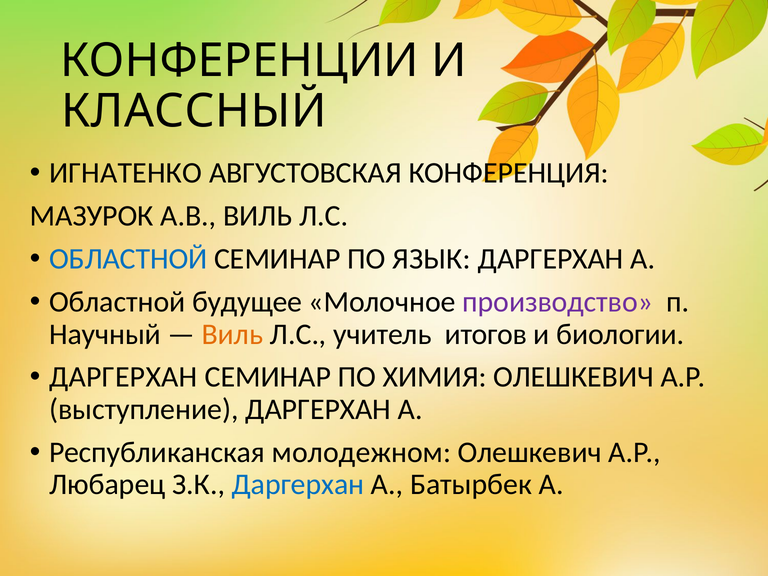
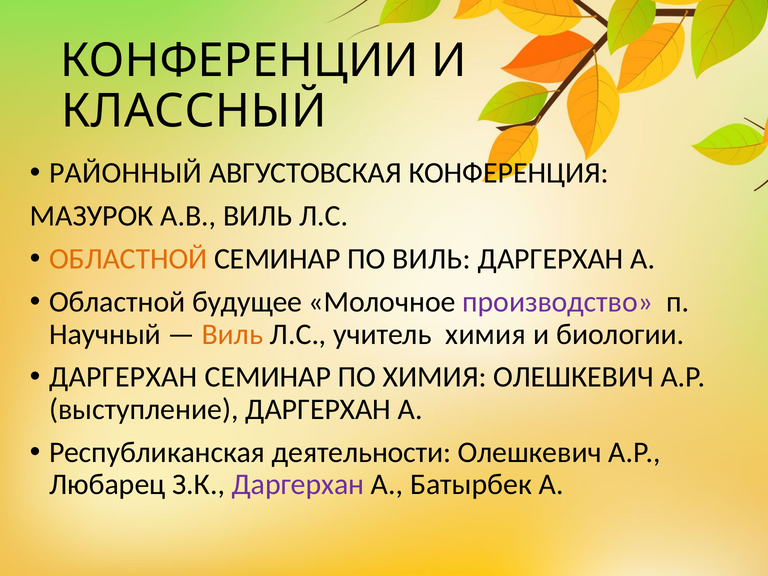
ИГНАТЕНКО: ИГНАТЕНКО -> РАЙОННЫЙ
ОБЛАСТНОЙ at (128, 259) colour: blue -> orange
ПО ЯЗЫК: ЯЗЫК -> ВИЛЬ
учитель итогов: итогов -> химия
молодежном: молодежном -> деятельности
Даргерхан at (298, 485) colour: blue -> purple
